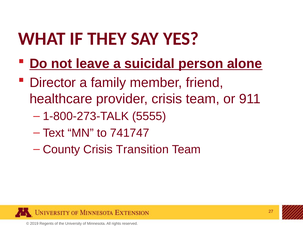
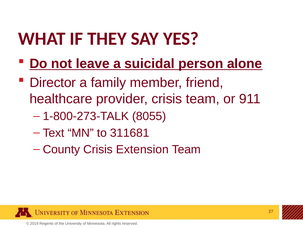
5555: 5555 -> 8055
741747: 741747 -> 311681
Transition: Transition -> Extension
